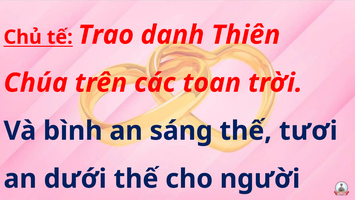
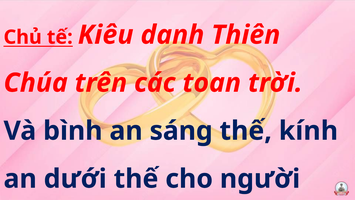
Trao: Trao -> Kiêu
tươi: tươi -> kính
